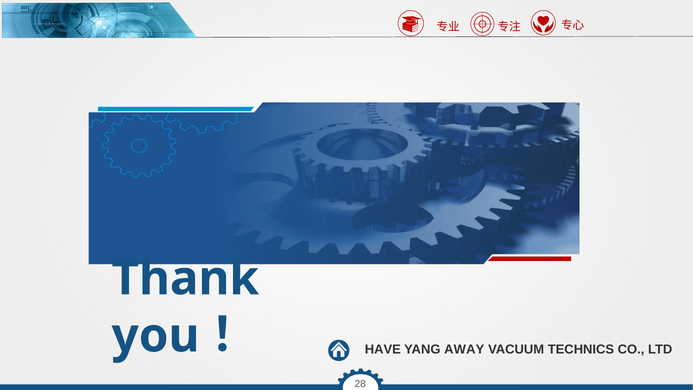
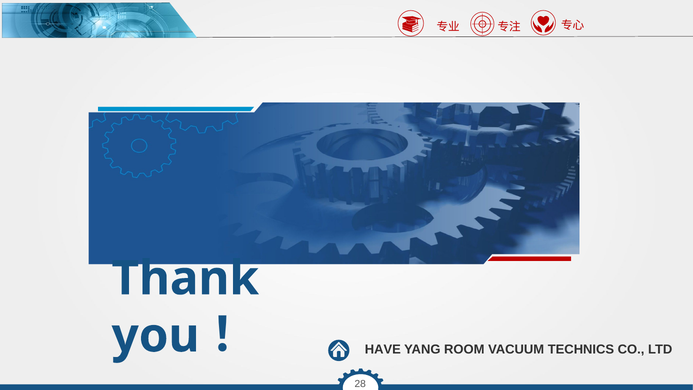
AWAY: AWAY -> ROOM
